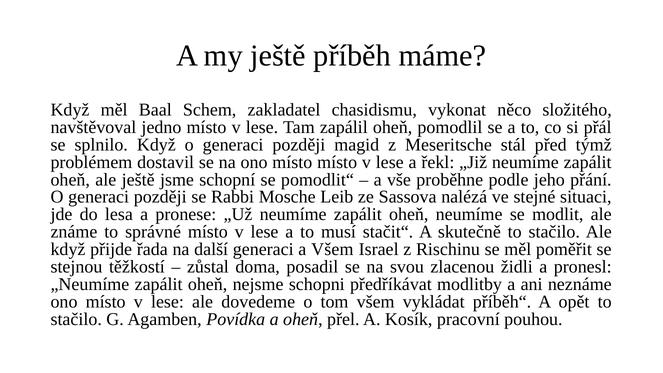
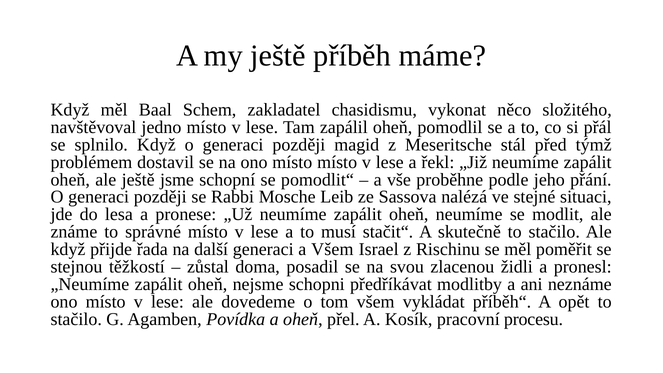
pouhou: pouhou -> procesu
